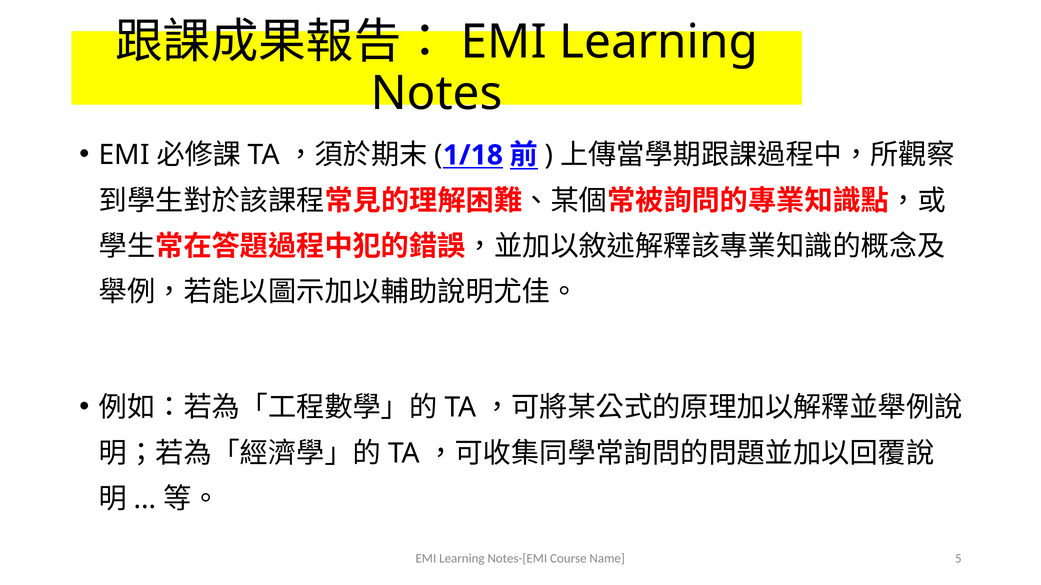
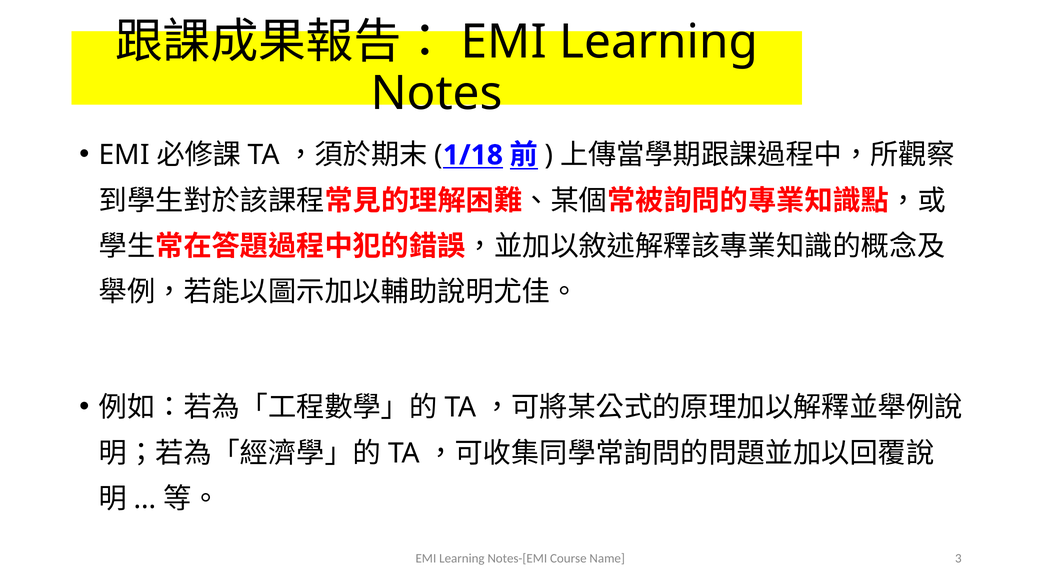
5: 5 -> 3
